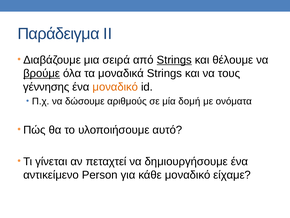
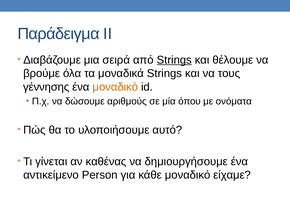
βρούμε underline: present -> none
δομή: δομή -> όπου
πεταχτεί: πεταχτεί -> καθένας
